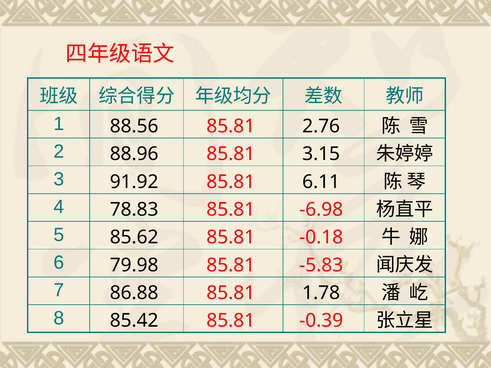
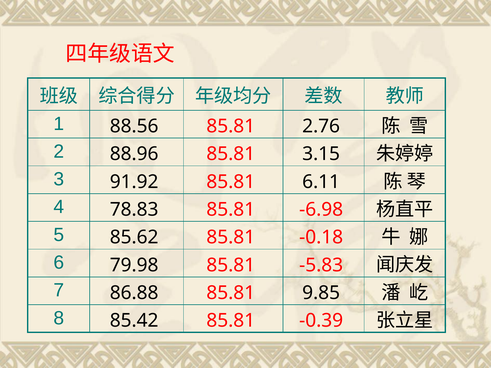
1.78: 1.78 -> 9.85
